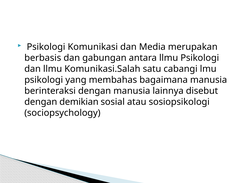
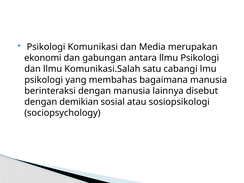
berbasis: berbasis -> ekonomi
